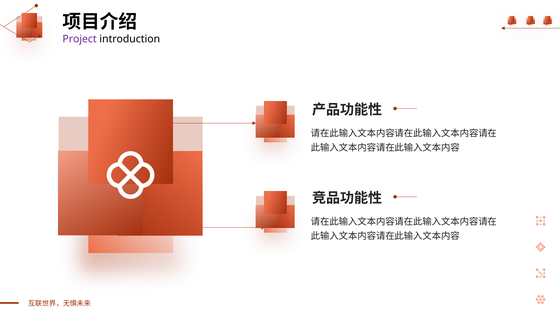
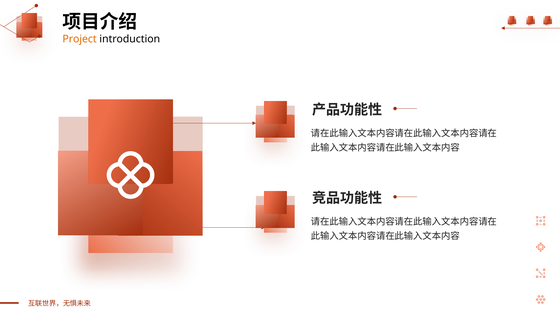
Project colour: purple -> orange
